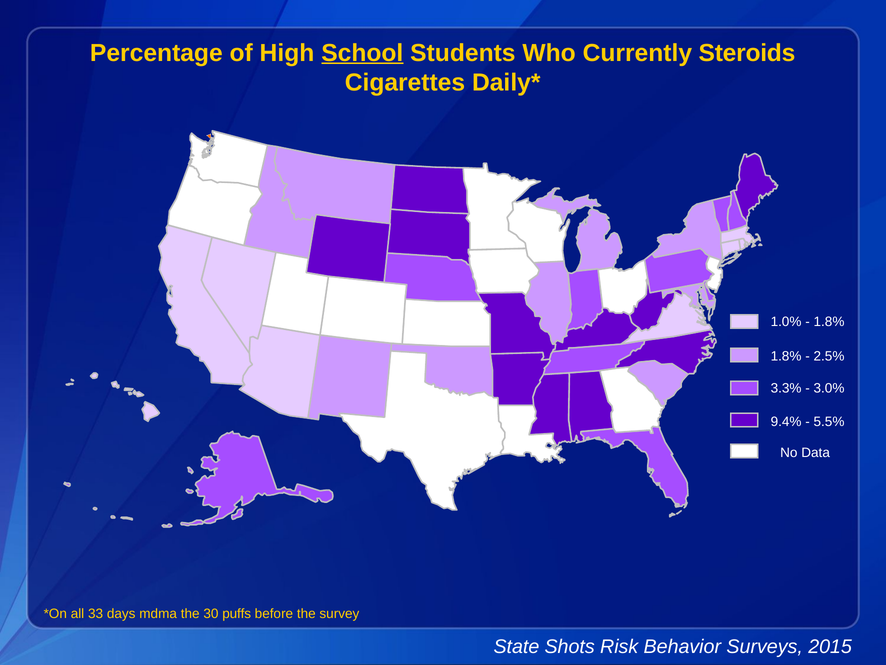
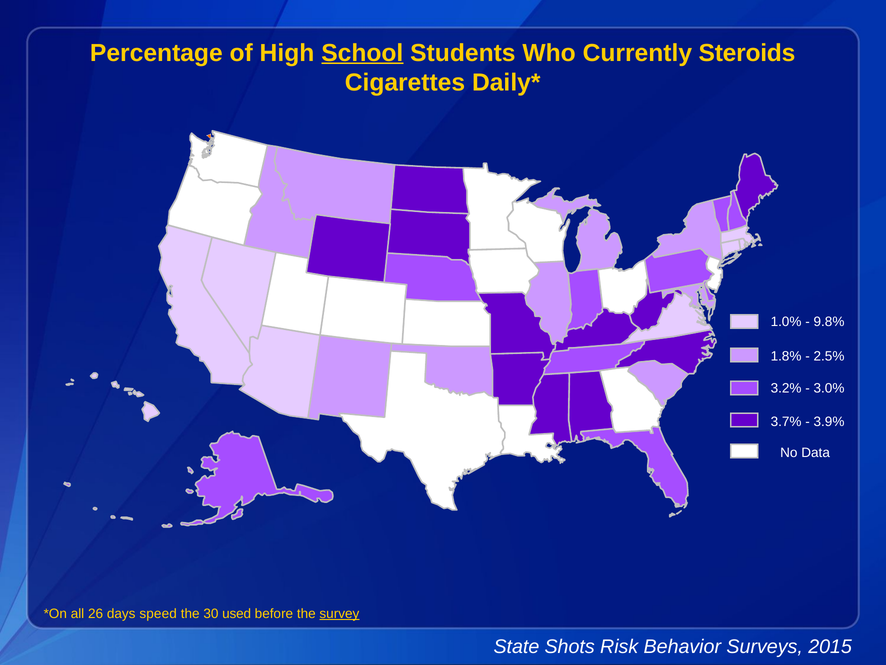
1.8% at (829, 322): 1.8% -> 9.8%
3.3%: 3.3% -> 3.2%
9.4%: 9.4% -> 3.7%
5.5%: 5.5% -> 3.9%
33: 33 -> 26
mdma: mdma -> speed
puffs: puffs -> used
survey underline: none -> present
